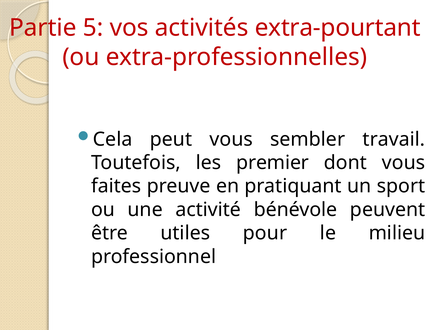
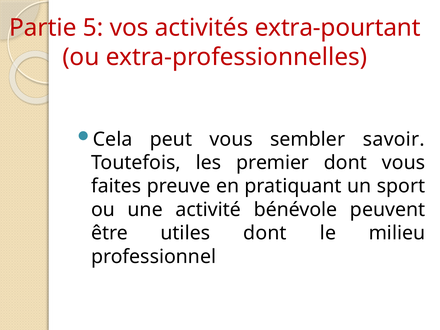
travail: travail -> savoir
utiles pour: pour -> dont
